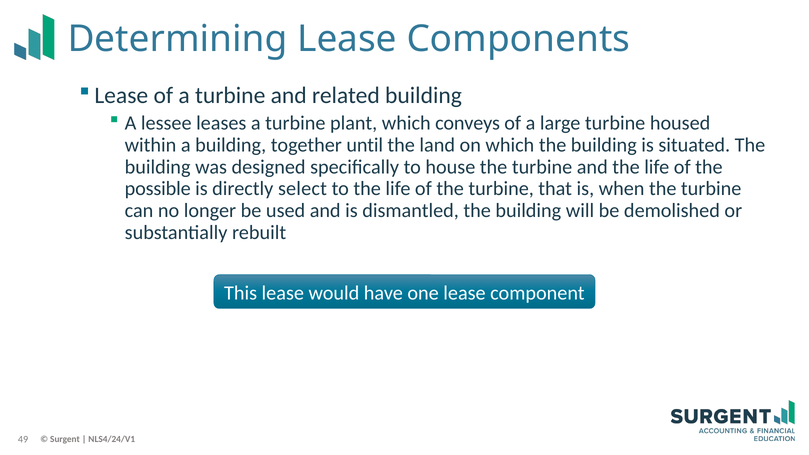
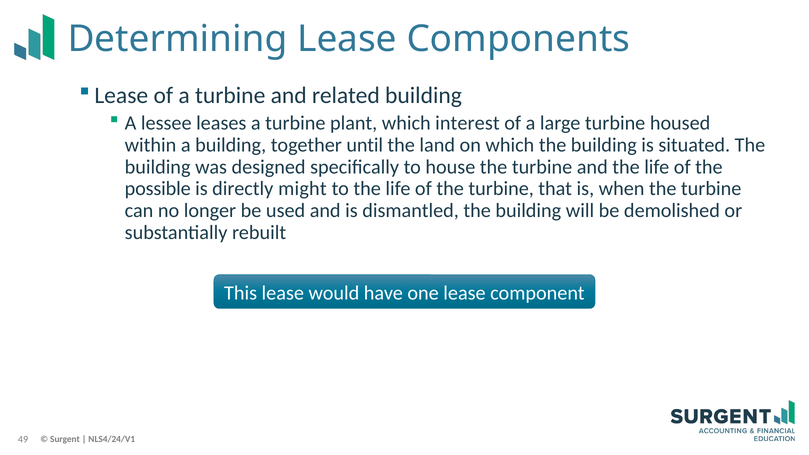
conveys: conveys -> interest
select: select -> might
